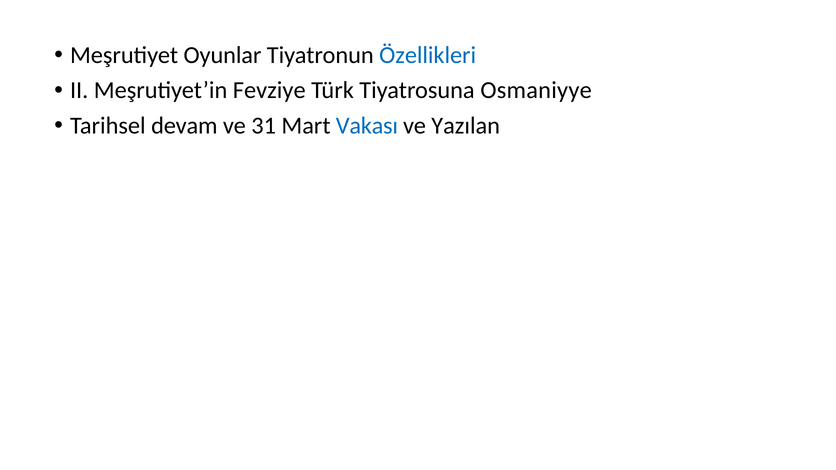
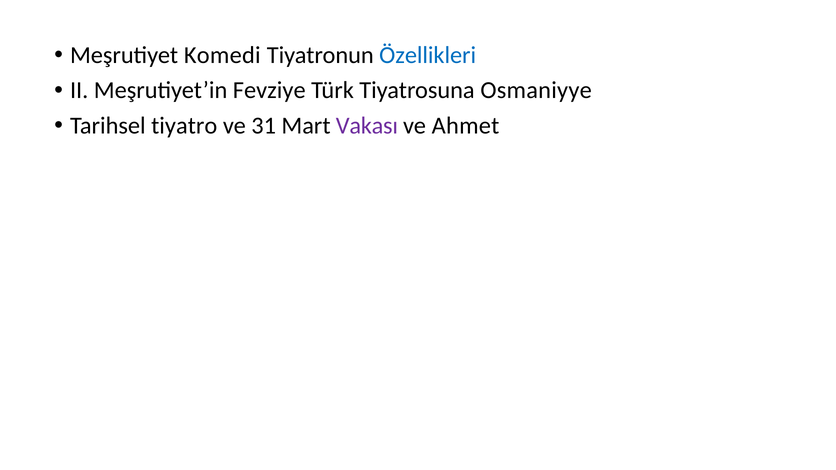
Oyunlar: Oyunlar -> Komedi
devam: devam -> tiyatro
Vakası colour: blue -> purple
Yazılan: Yazılan -> Ahmet
